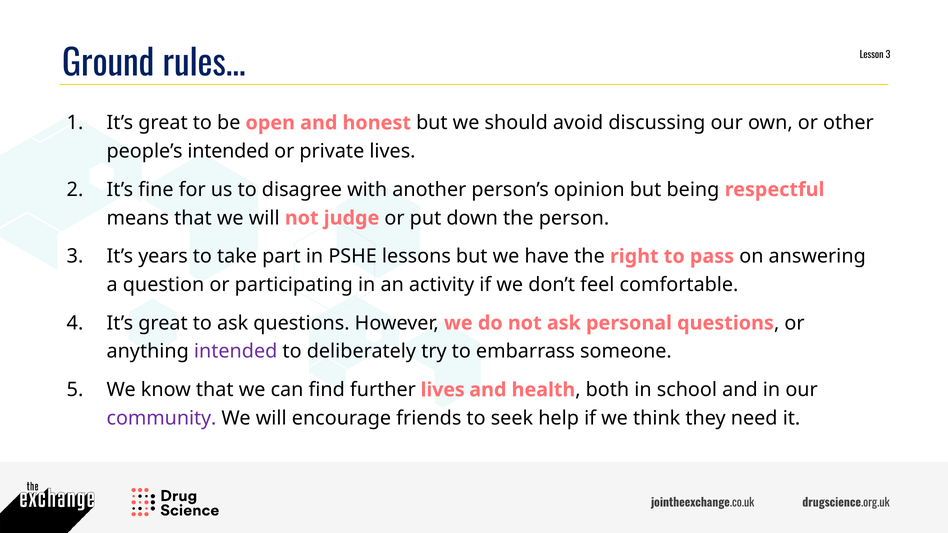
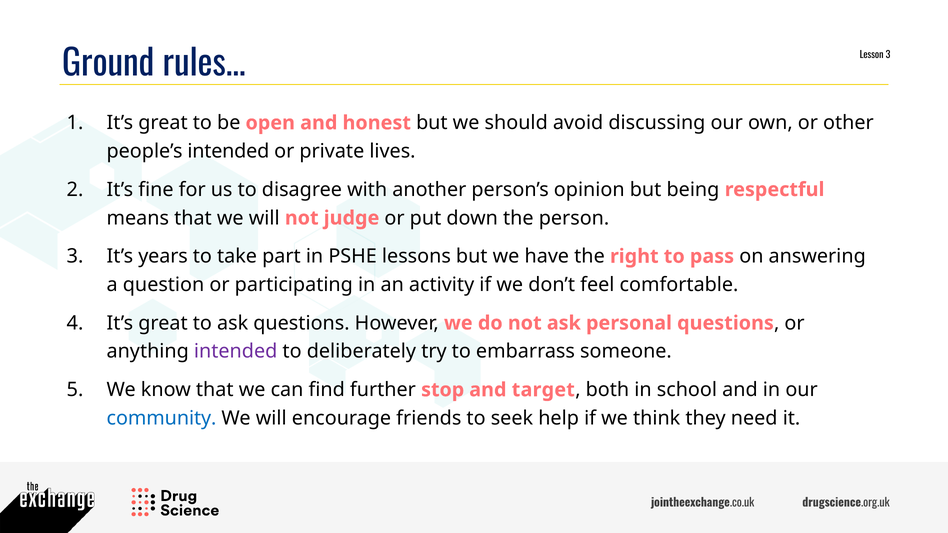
further lives: lives -> stop
health: health -> target
community colour: purple -> blue
